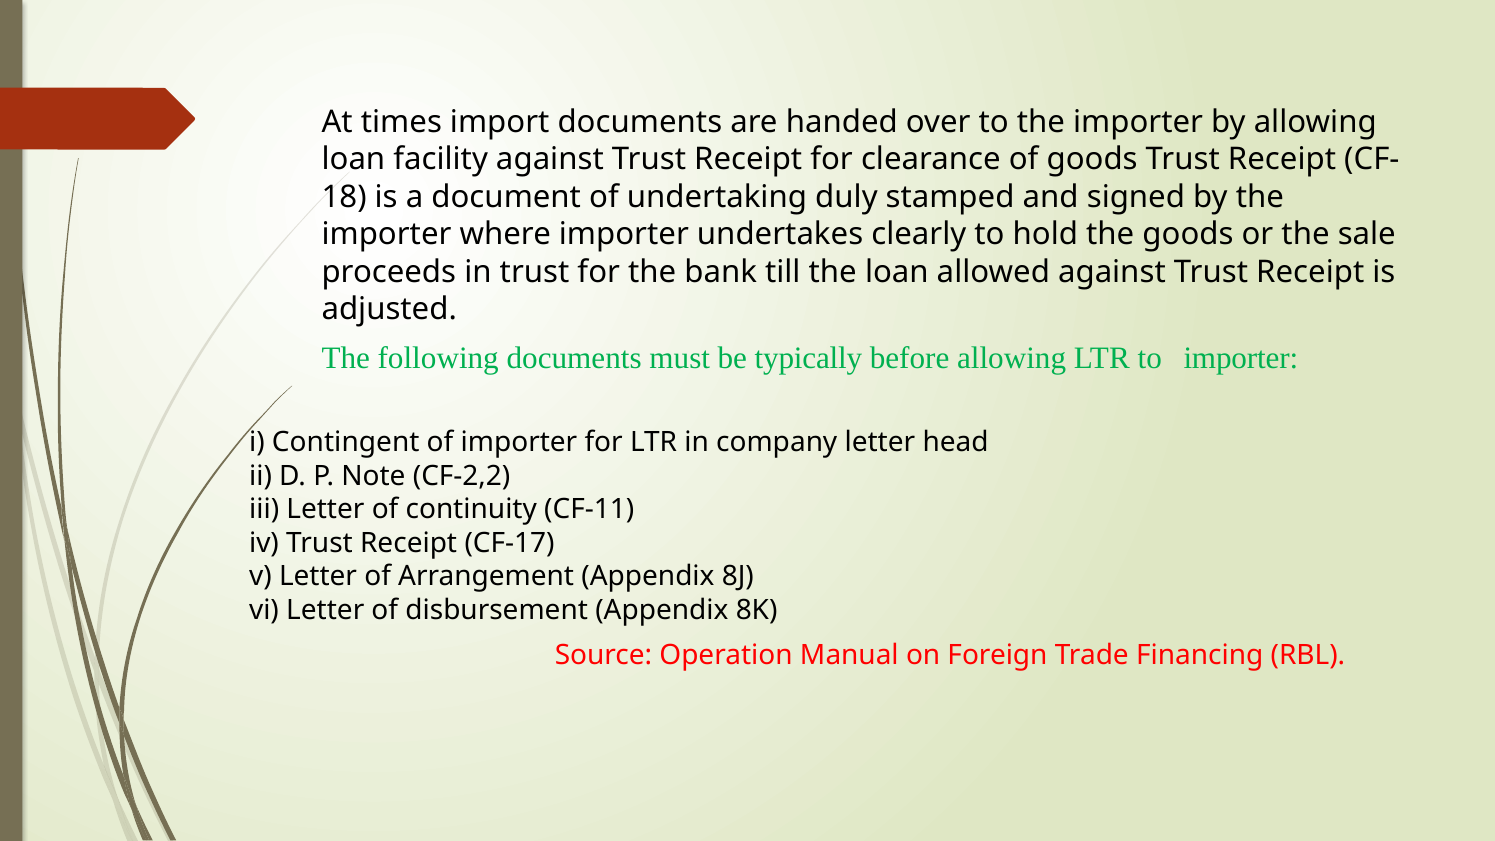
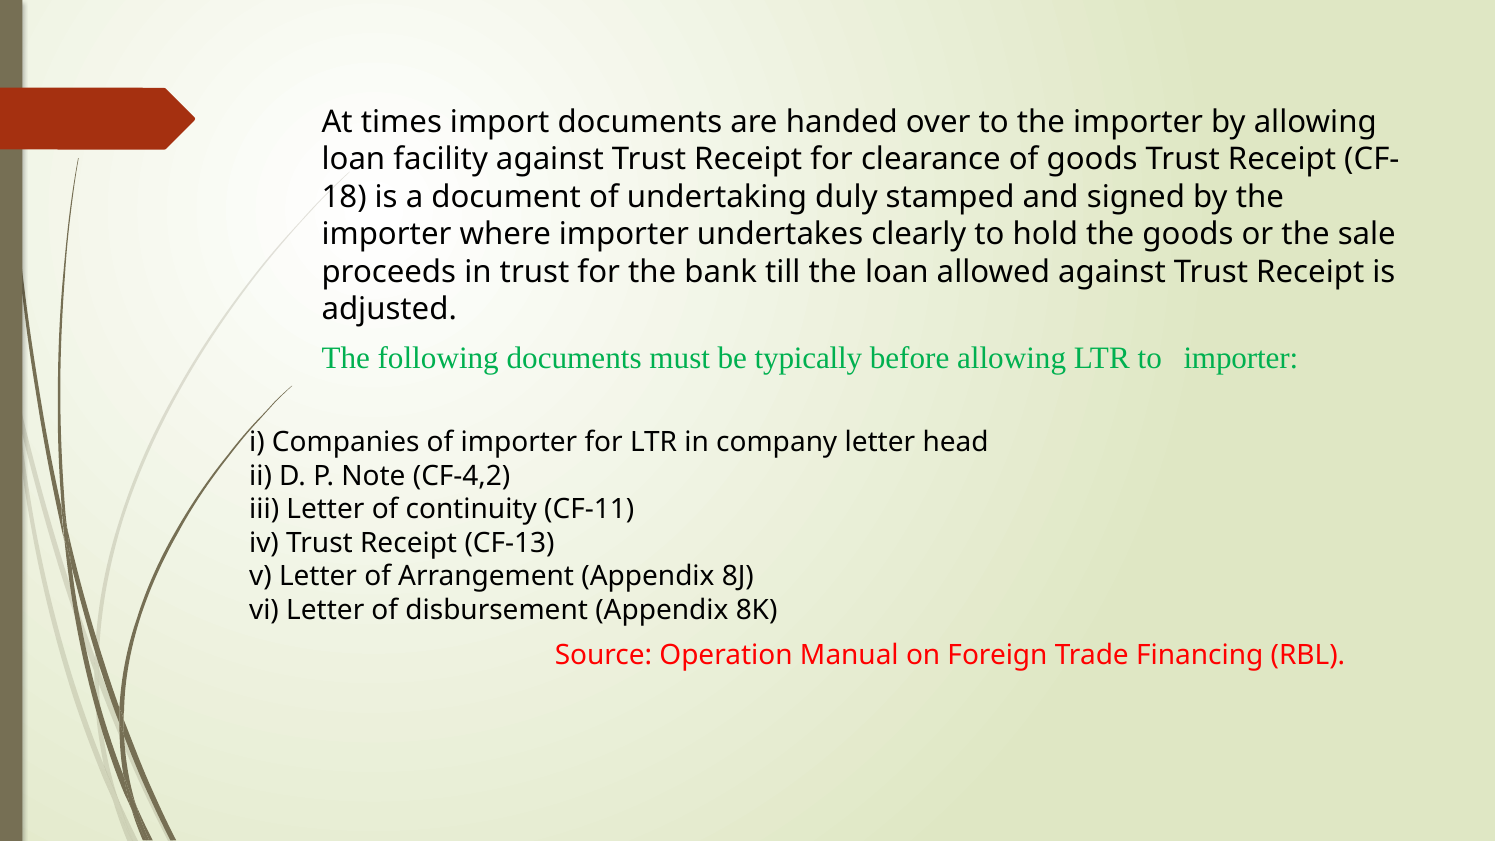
Contingent: Contingent -> Companies
CF-2,2: CF-2,2 -> CF-4,2
CF-17: CF-17 -> CF-13
